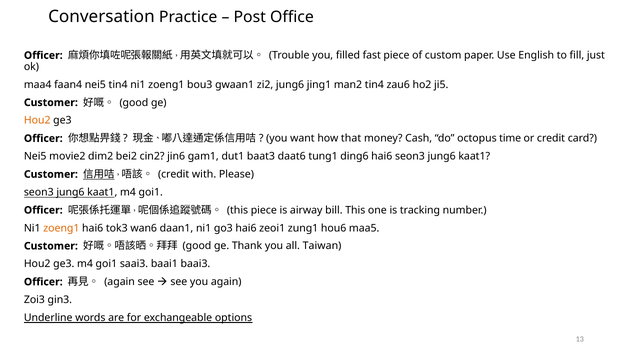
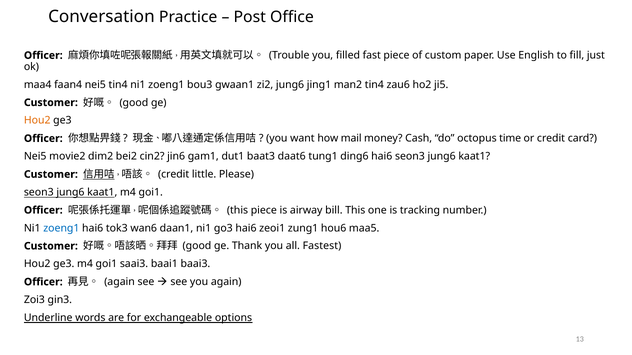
that: that -> mail
with: with -> little
zoeng1 at (61, 228) colour: orange -> blue
Taiwan: Taiwan -> Fastest
